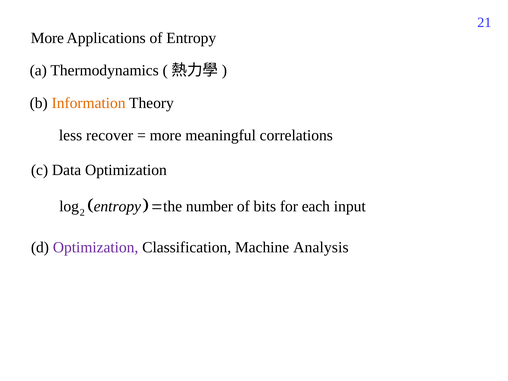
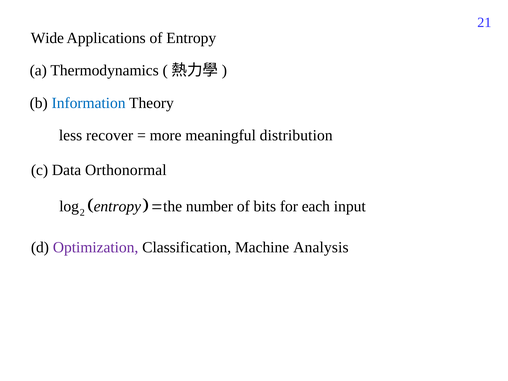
More at (47, 38): More -> Wide
Information colour: orange -> blue
correlations: correlations -> distribution
Data Optimization: Optimization -> Orthonormal
